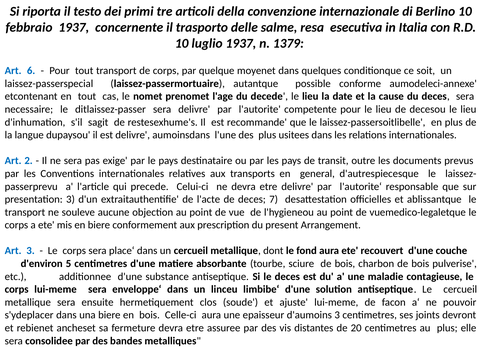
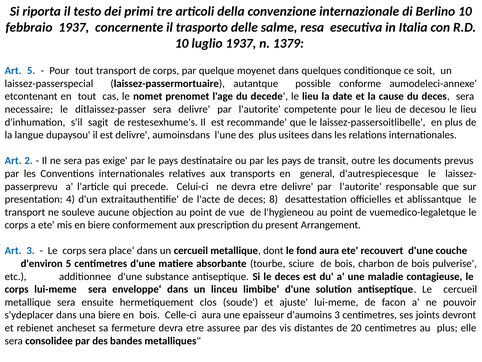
Art 6: 6 -> 5
presentation 3: 3 -> 4
7: 7 -> 8
